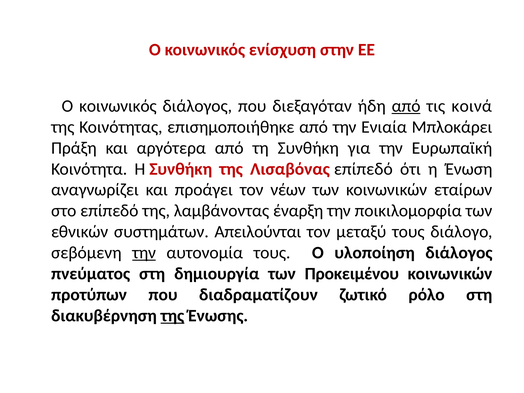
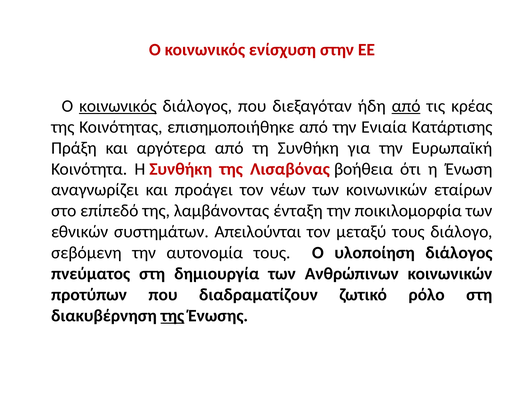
κοινωνικός at (118, 106) underline: none -> present
κοινά: κοινά -> κρέας
Μπλοκάρει: Μπλοκάρει -> Κατάρτισης
Λισαβόνας επίπεδό: επίπεδό -> βοήθεια
έναρξη: έναρξη -> ένταξη
την at (144, 253) underline: present -> none
Προκειμένου: Προκειμένου -> Ανθρώπινων
